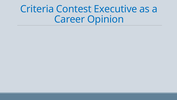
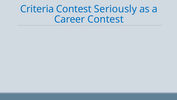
Executive: Executive -> Seriously
Career Opinion: Opinion -> Contest
